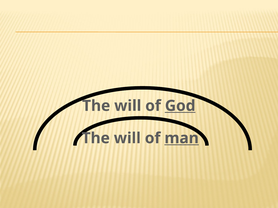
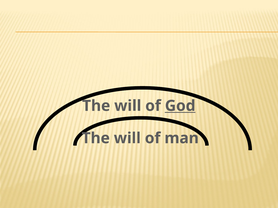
man underline: present -> none
